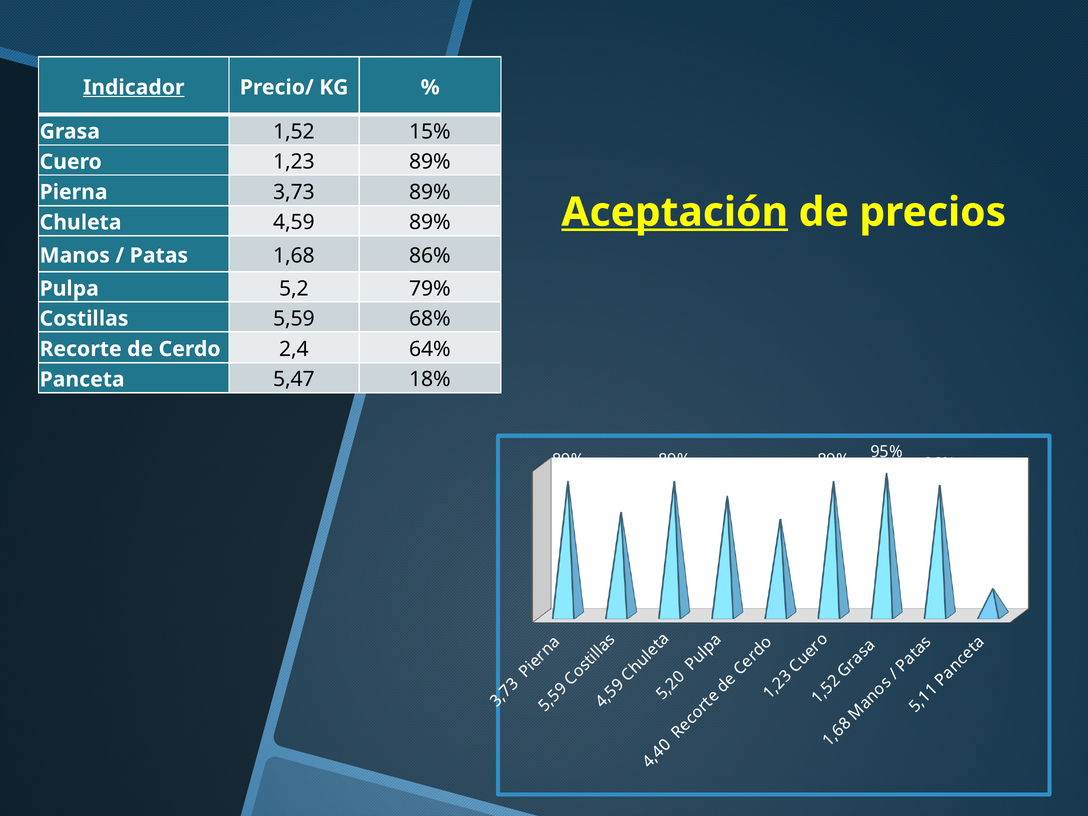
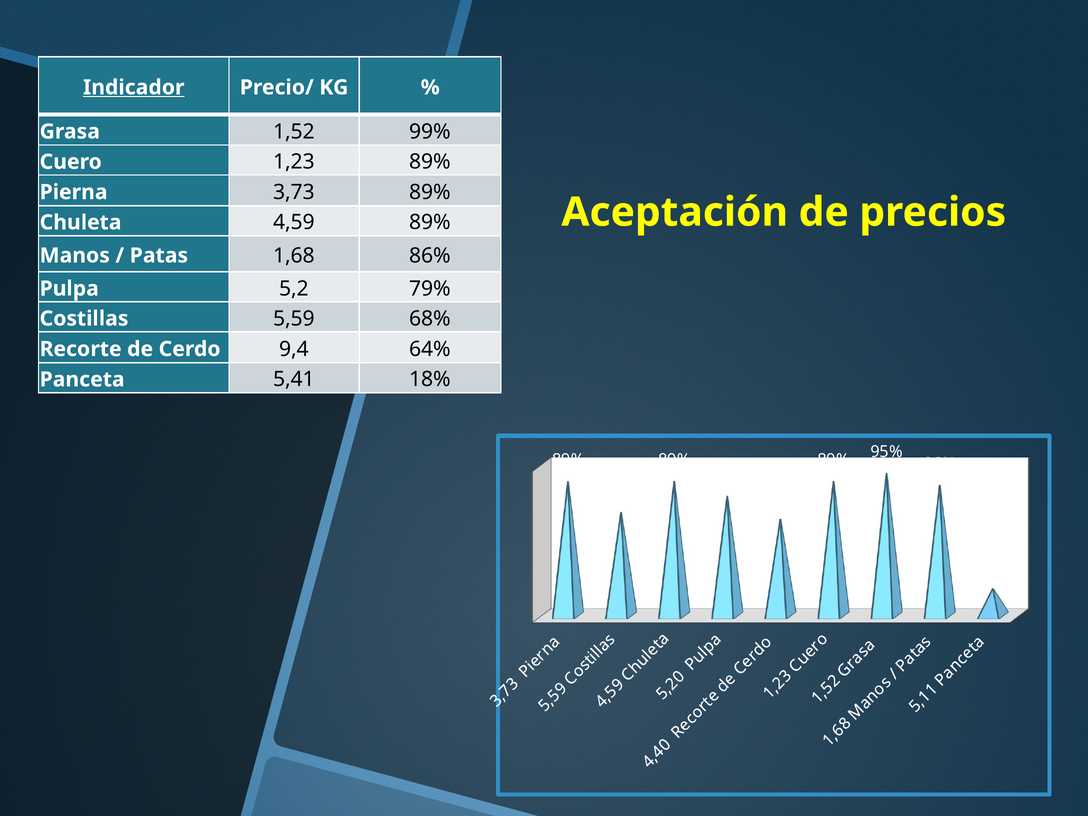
15%: 15% -> 99%
Aceptación underline: present -> none
2,4: 2,4 -> 9,4
5,47: 5,47 -> 5,41
